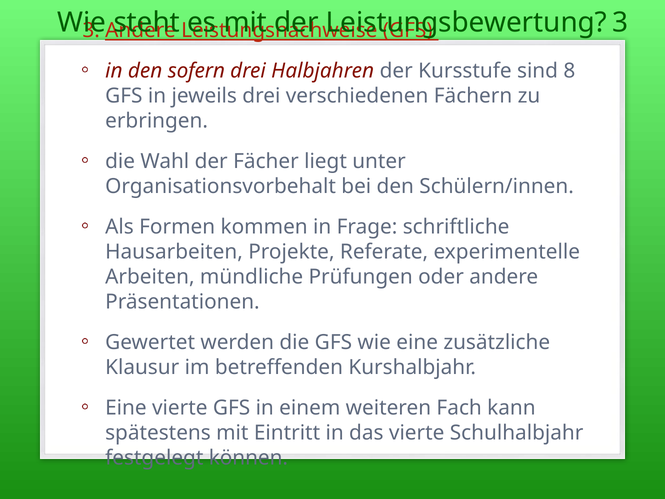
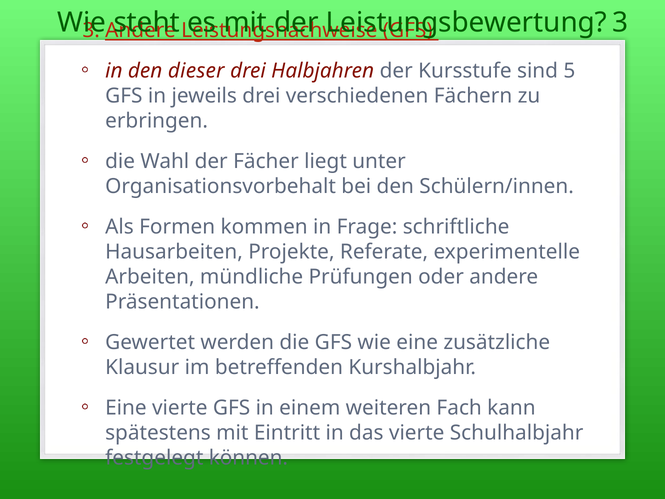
sofern: sofern -> dieser
8: 8 -> 5
